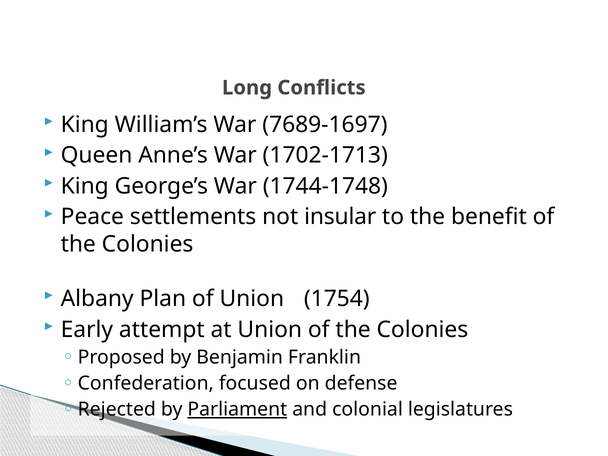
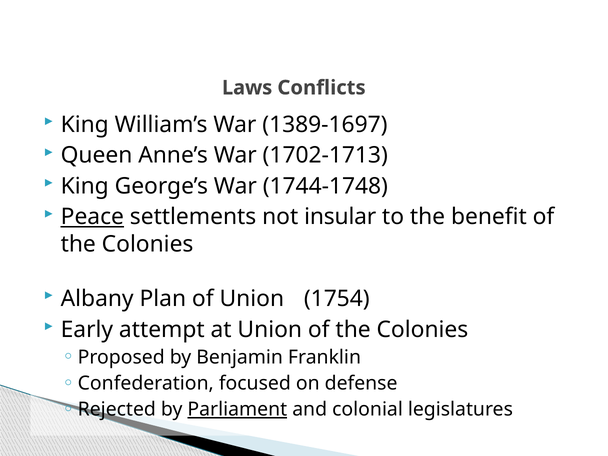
Long: Long -> Laws
7689-1697: 7689-1697 -> 1389-1697
Peace underline: none -> present
